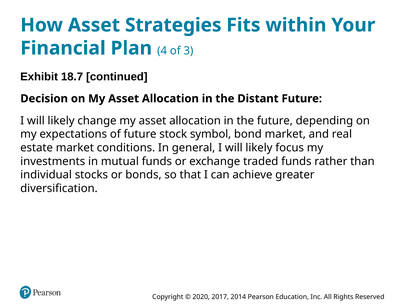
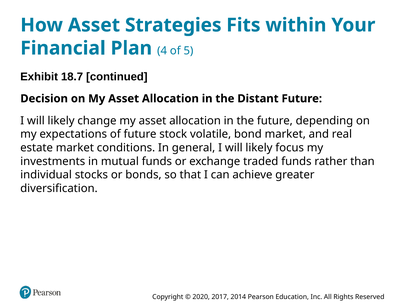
3: 3 -> 5
symbol: symbol -> volatile
